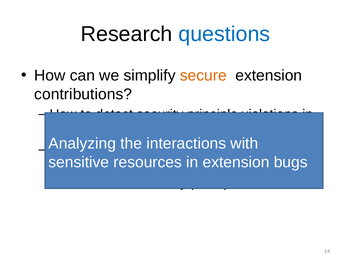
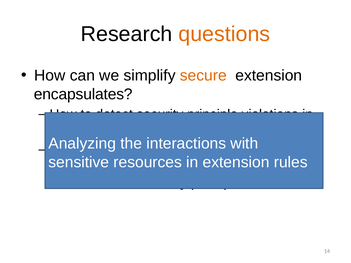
questions colour: blue -> orange
contributions: contributions -> encapsulates
bugs: bugs -> rules
